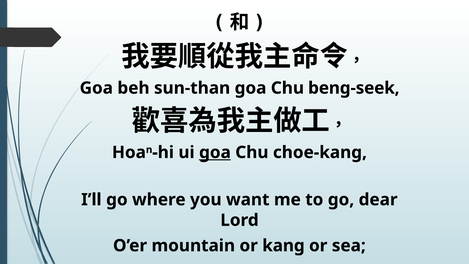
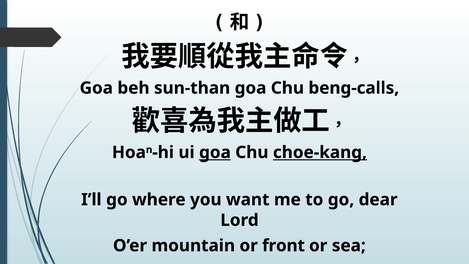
beng-seek: beng-seek -> beng-calls
choe-kang underline: none -> present
kang: kang -> front
